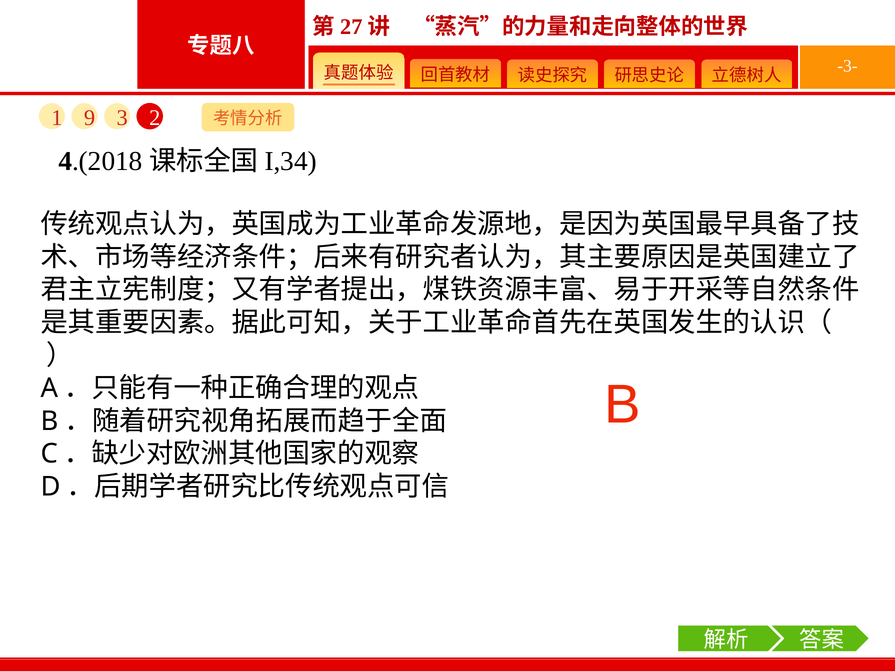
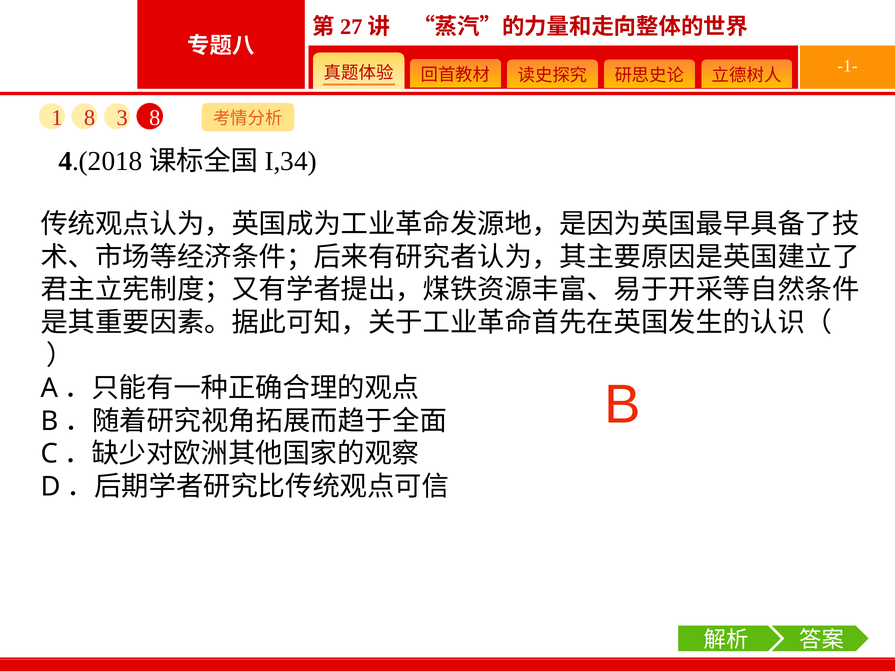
-3-: -3- -> -1-
1 9: 9 -> 8
3 2: 2 -> 8
